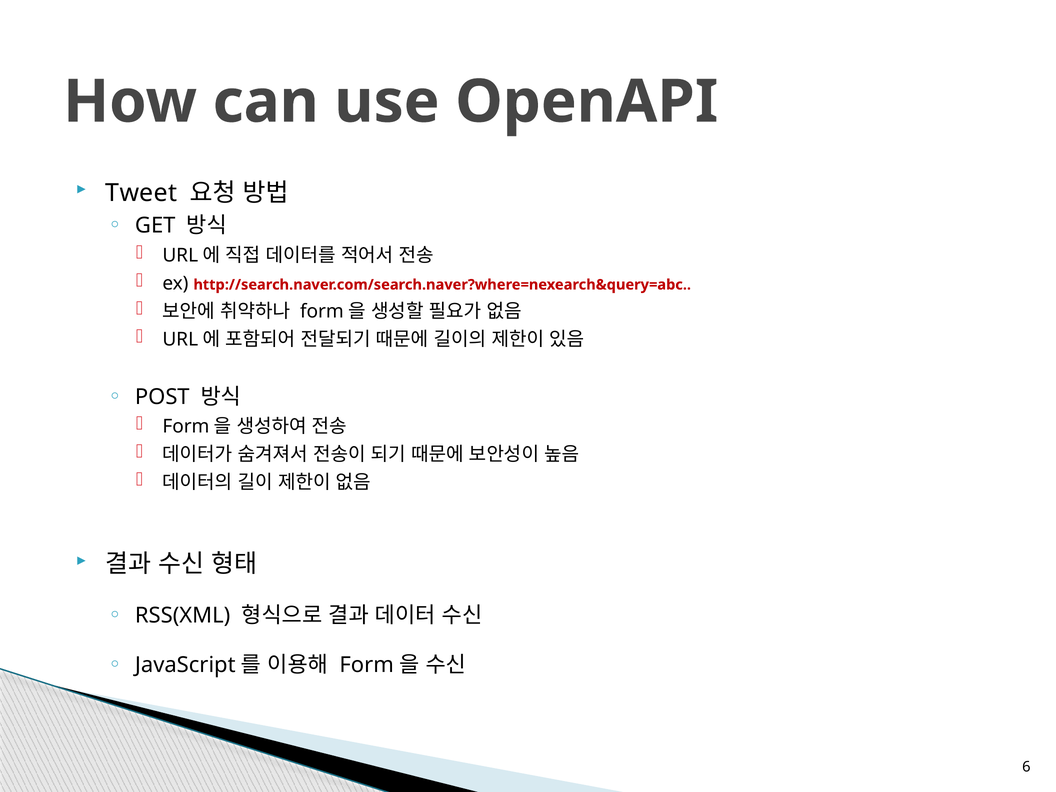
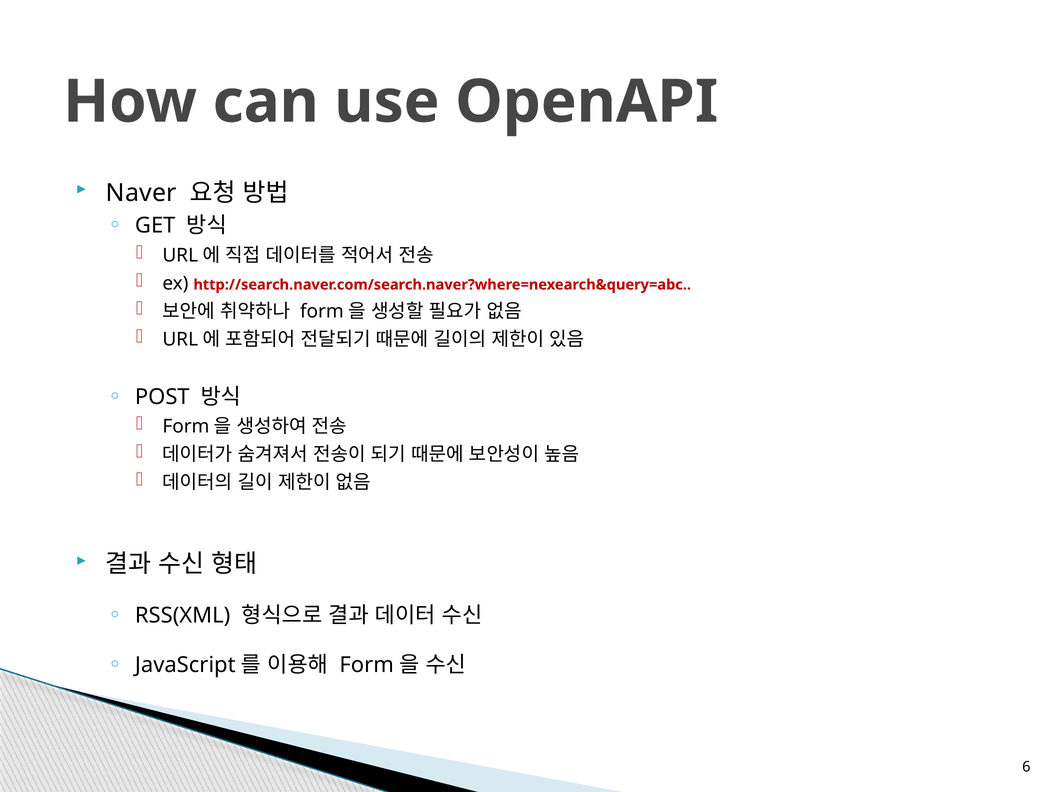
Tweet: Tweet -> Naver
